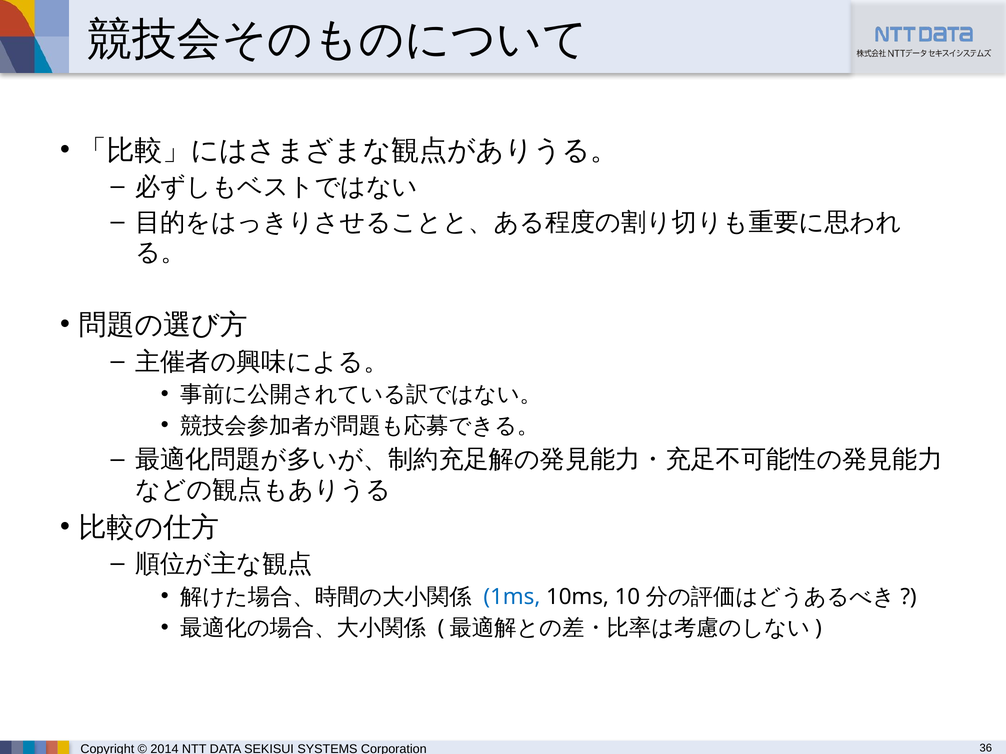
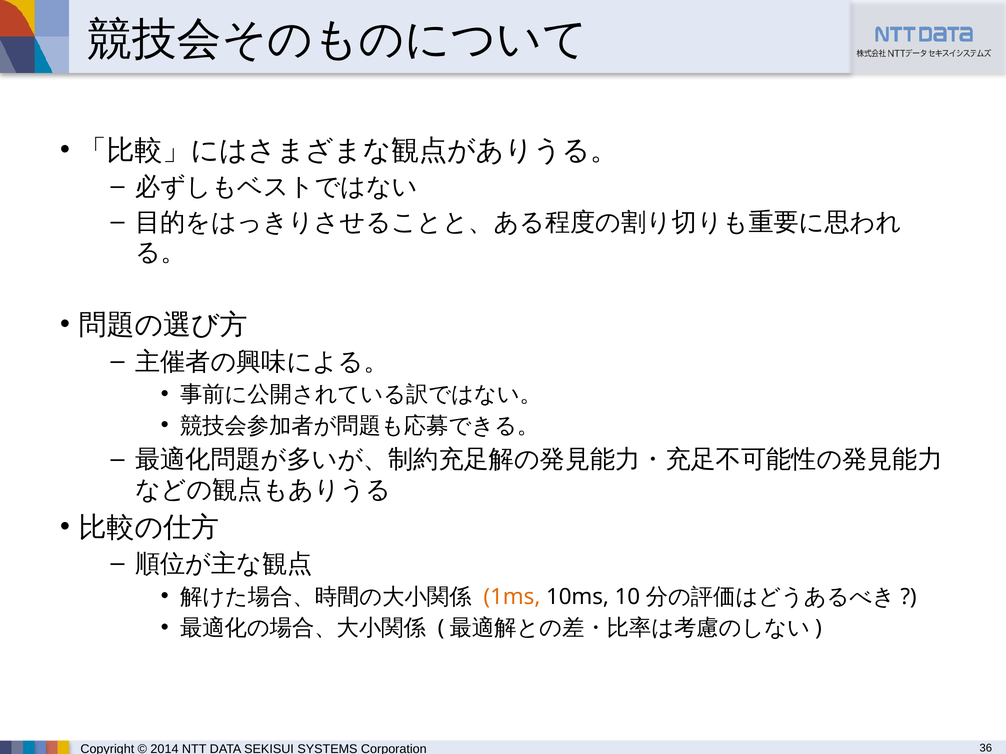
1ms colour: blue -> orange
